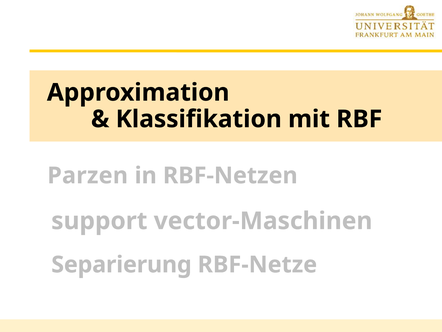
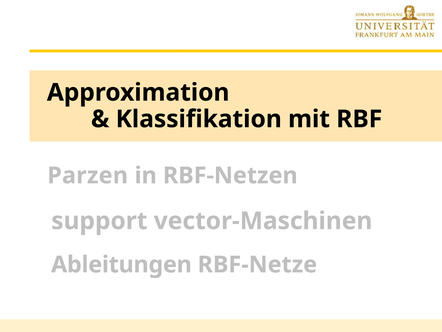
Separierung: Separierung -> Ableitungen
